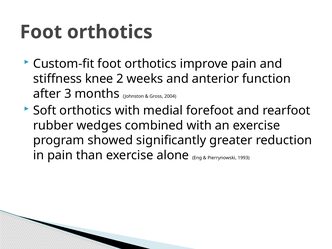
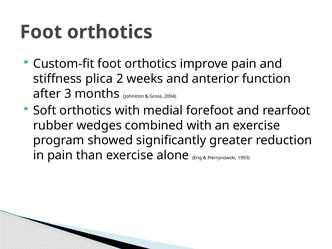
knee: knee -> plica
